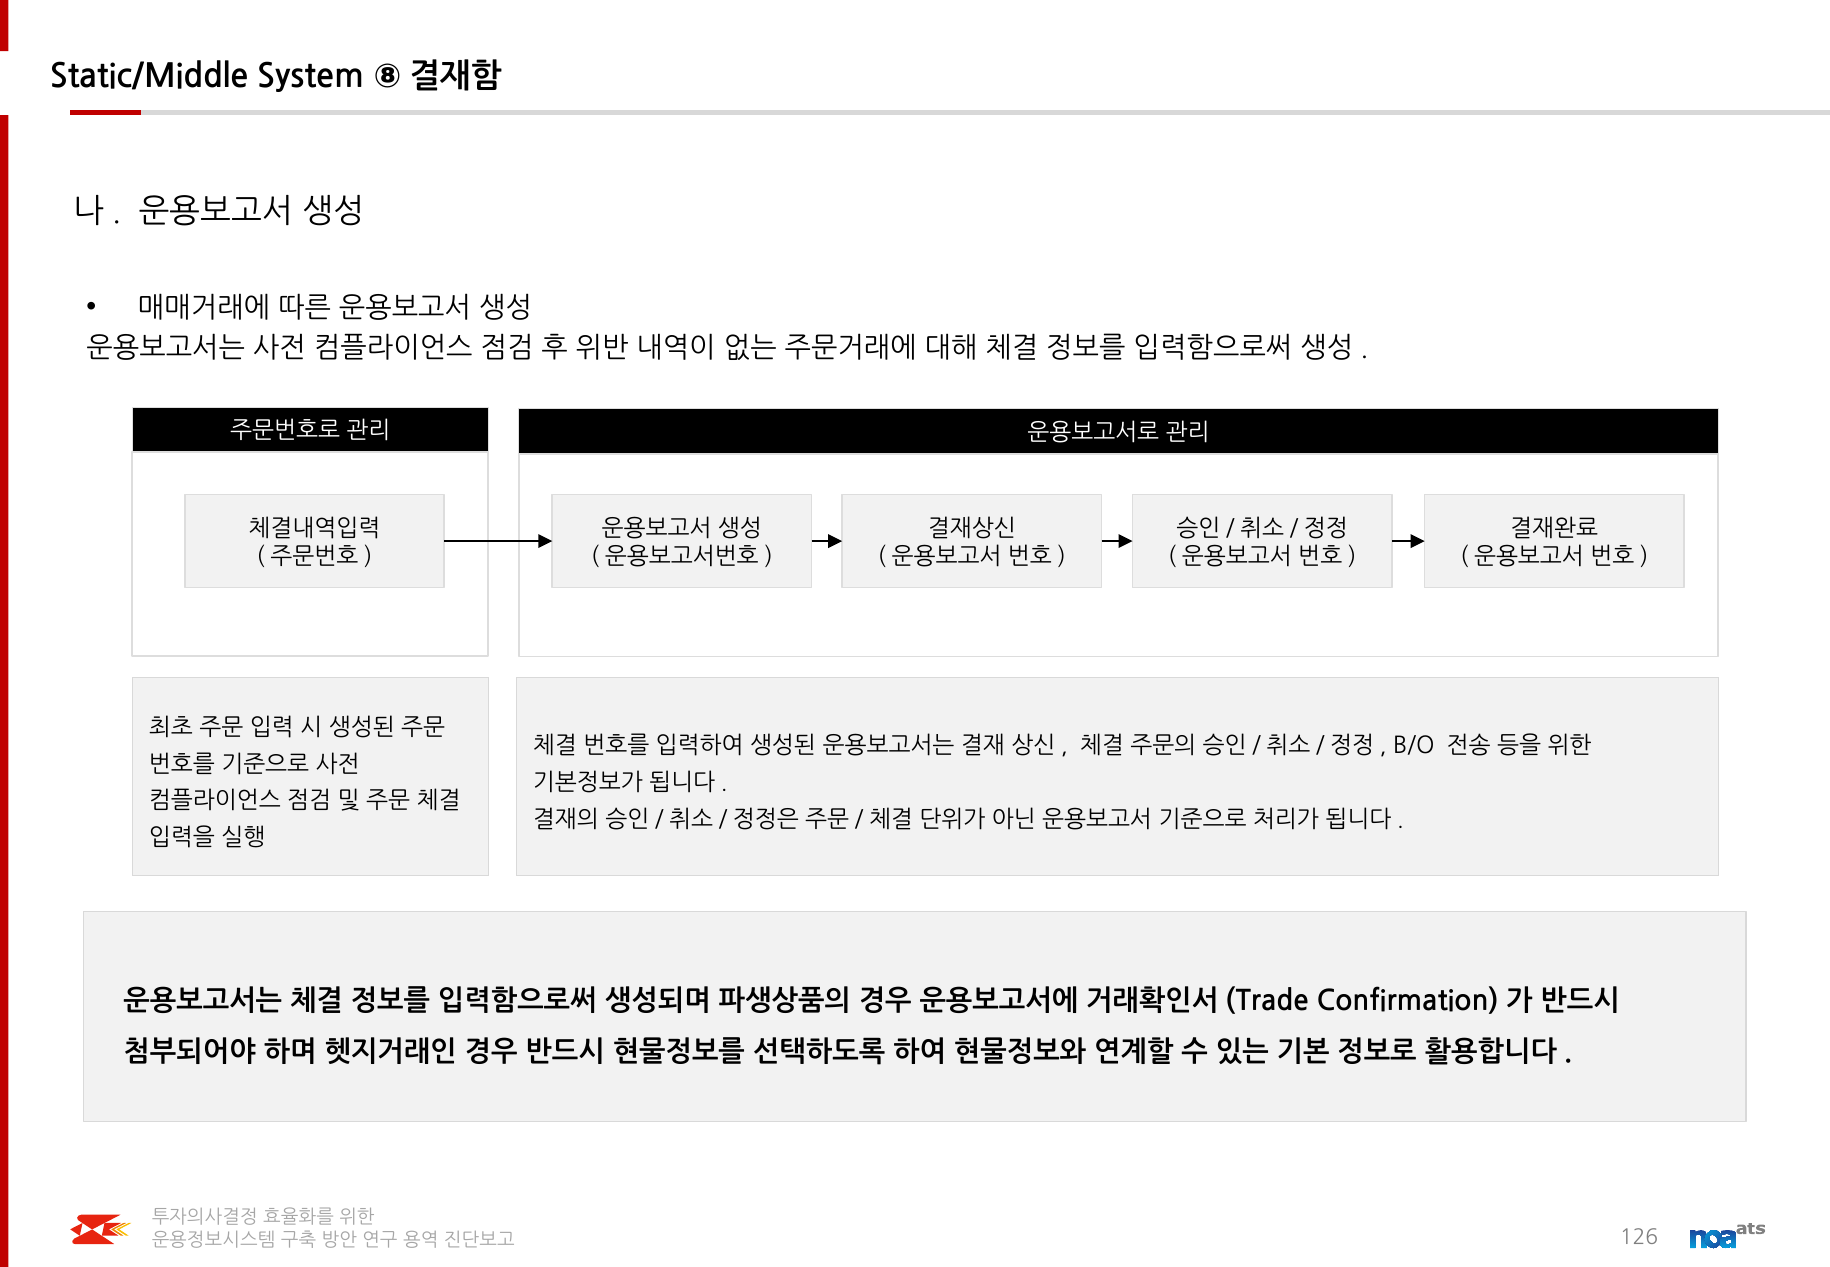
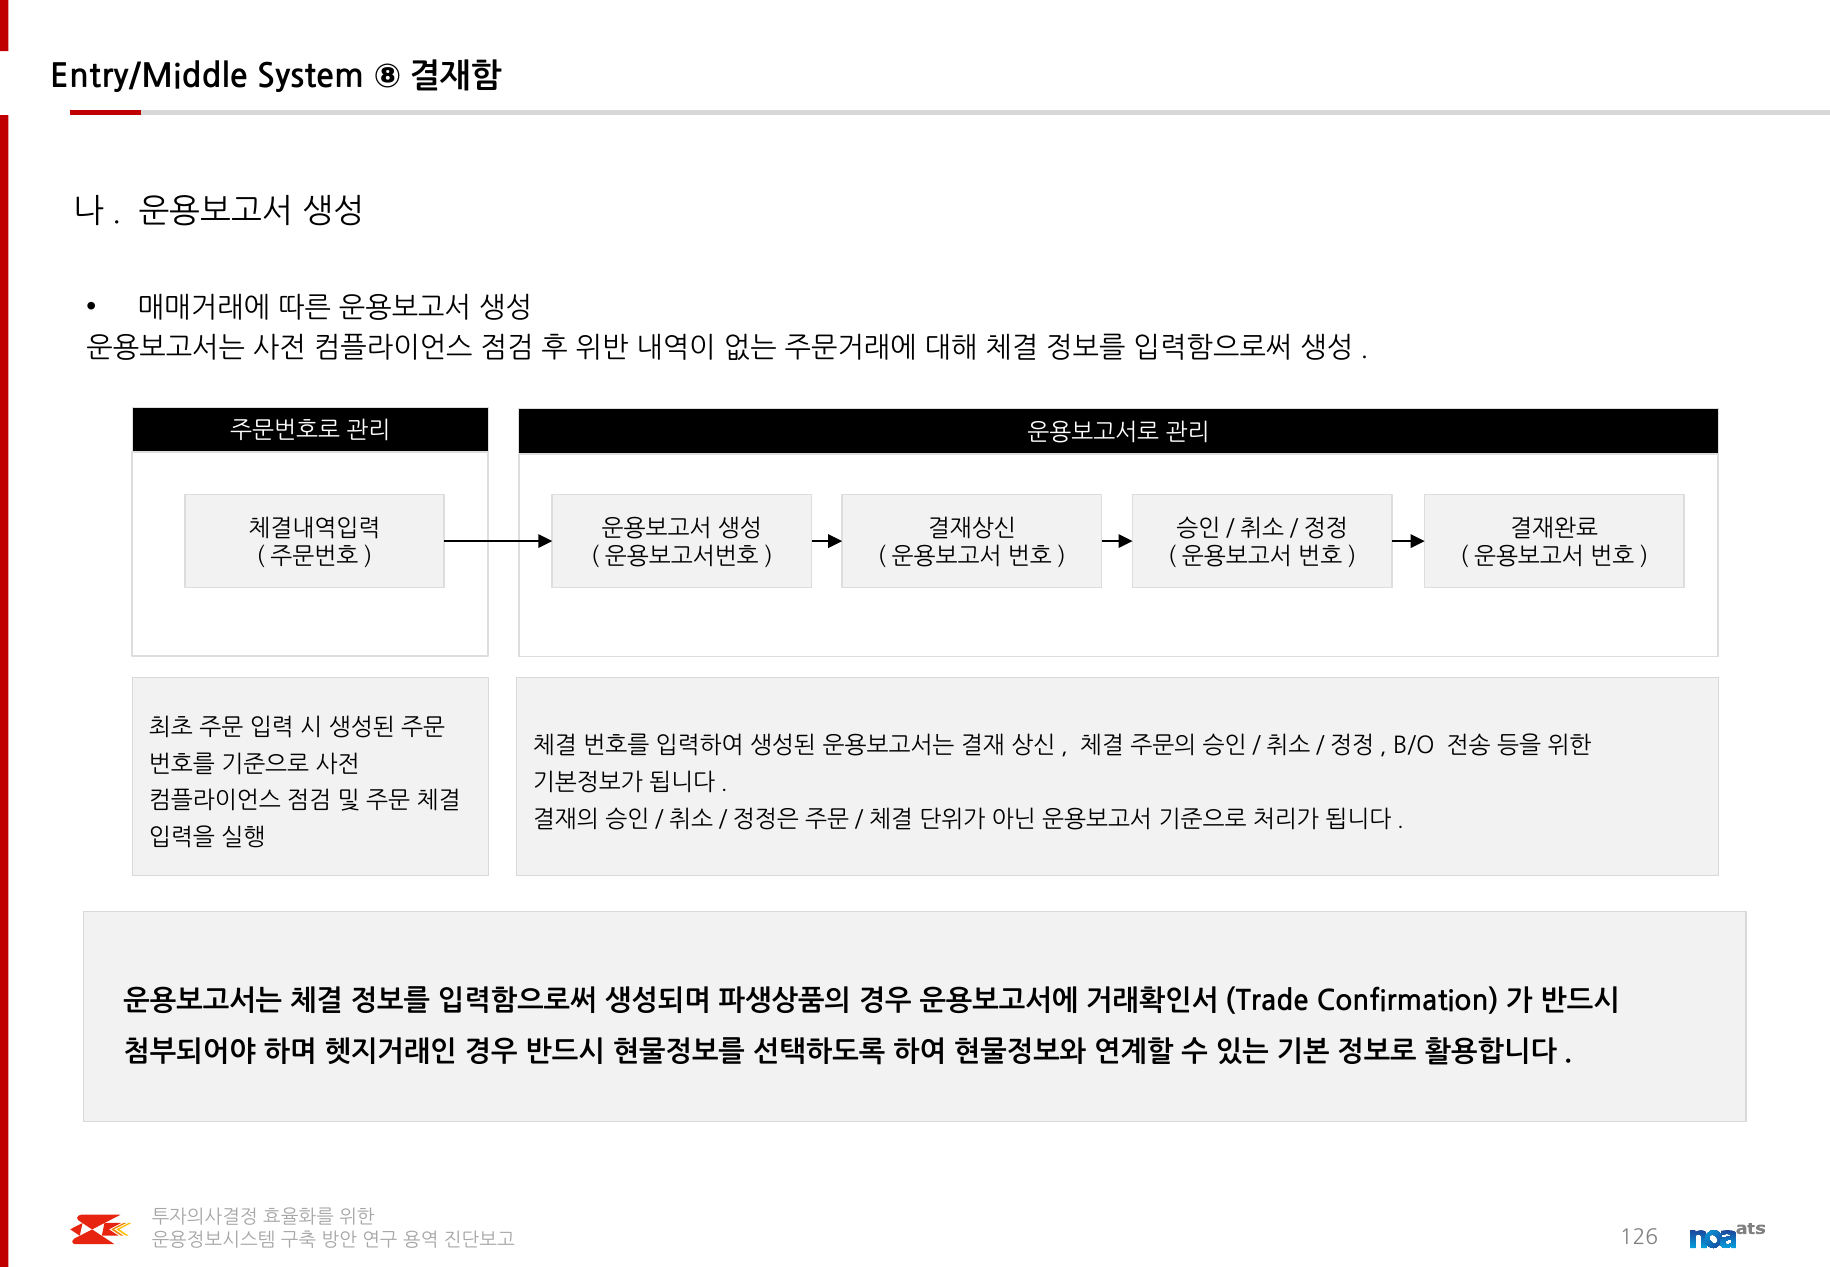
Static/Middle: Static/Middle -> Entry/Middle
